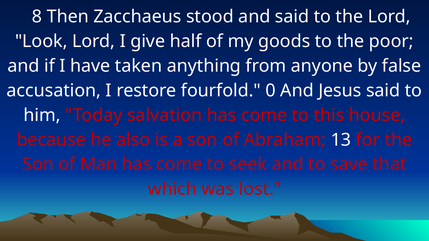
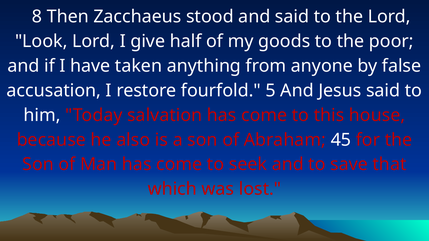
0: 0 -> 5
13: 13 -> 45
